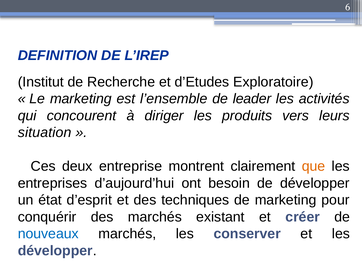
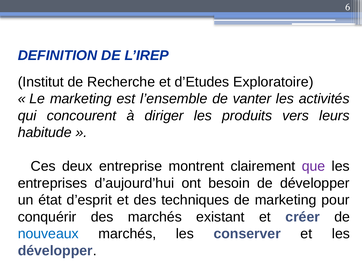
leader: leader -> vanter
situation: situation -> habitude
que colour: orange -> purple
